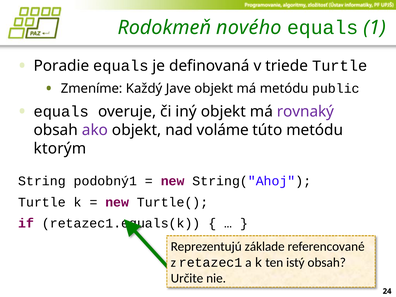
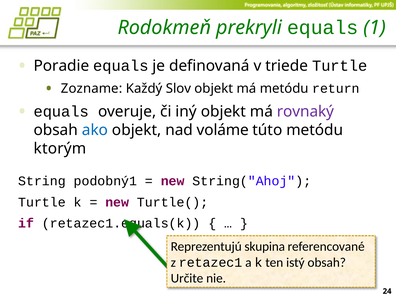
nového: nového -> prekryli
Zmeníme: Zmeníme -> Zozname
Jave: Jave -> Slov
public: public -> return
ako colour: purple -> blue
základe: základe -> skupina
